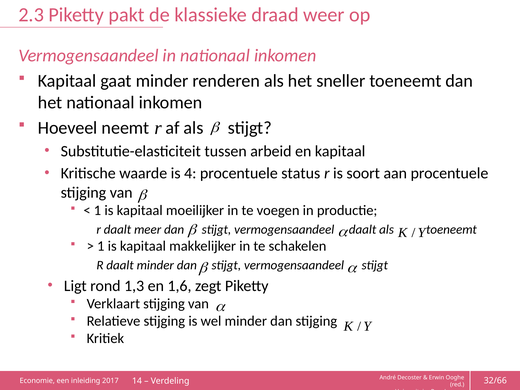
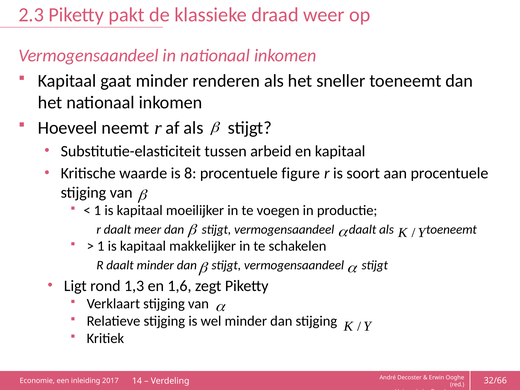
4: 4 -> 8
status: status -> figure
